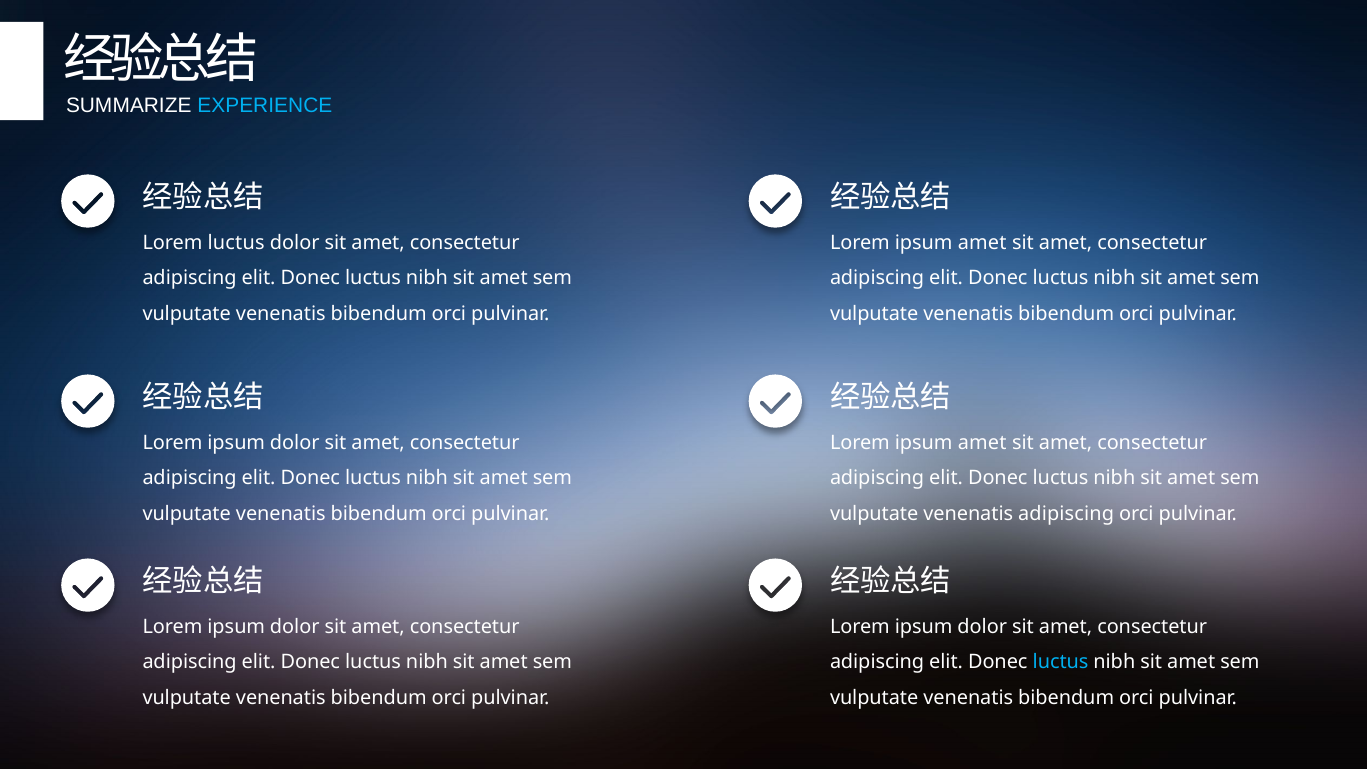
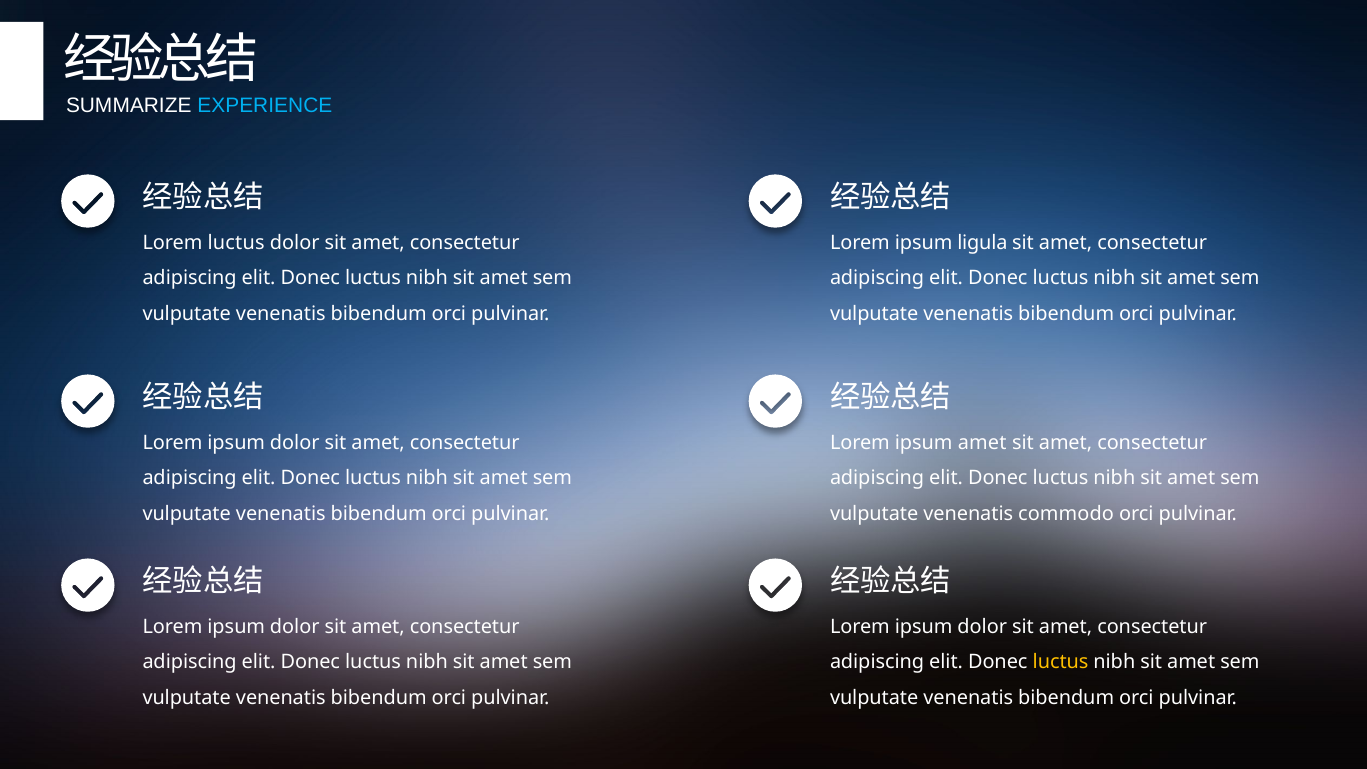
amet at (982, 242): amet -> ligula
venenatis adipiscing: adipiscing -> commodo
luctus at (1061, 662) colour: light blue -> yellow
